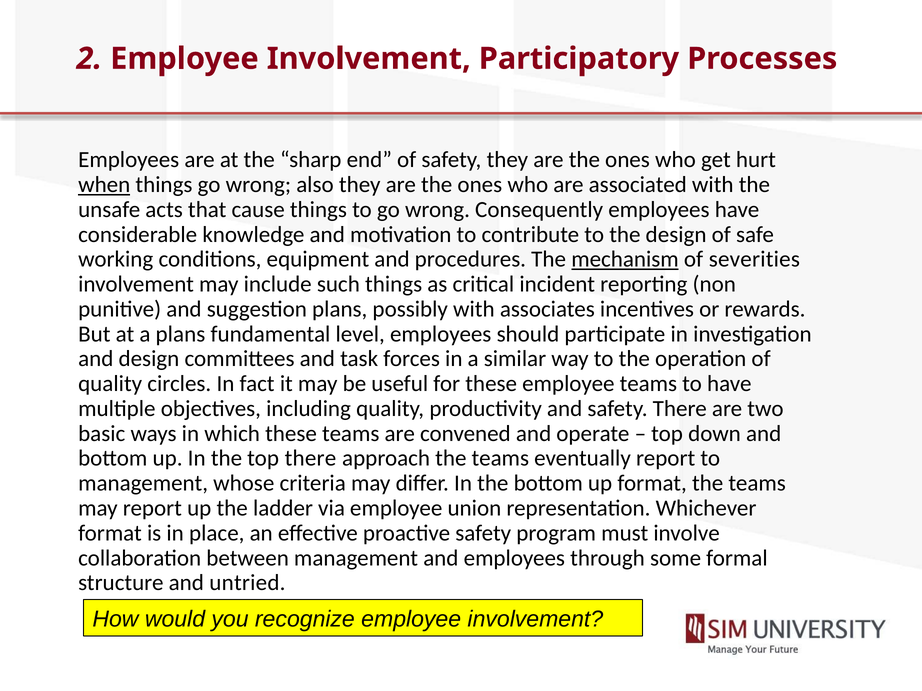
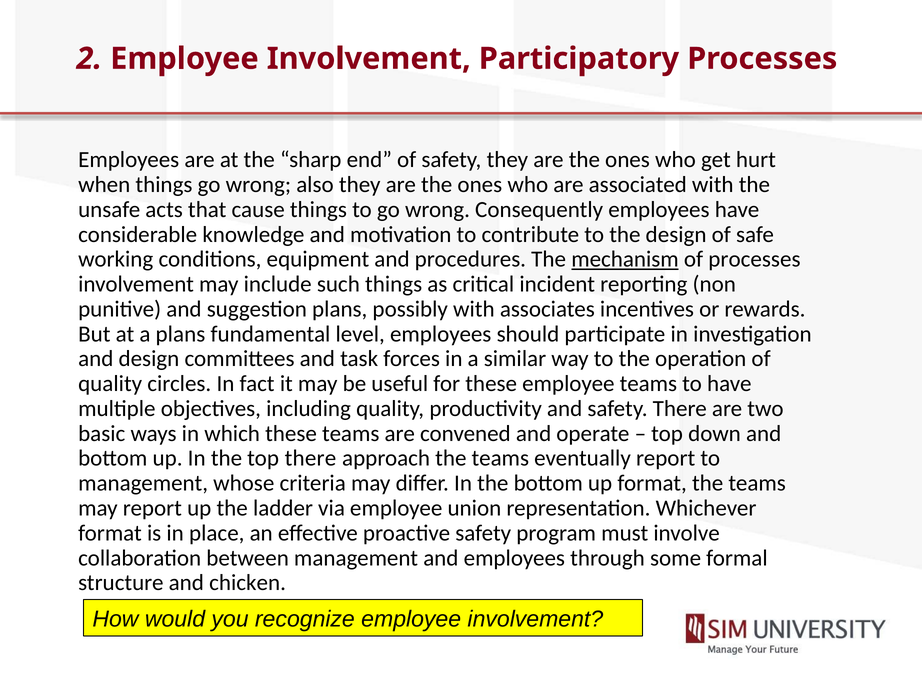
when underline: present -> none
of severities: severities -> processes
untried: untried -> chicken
